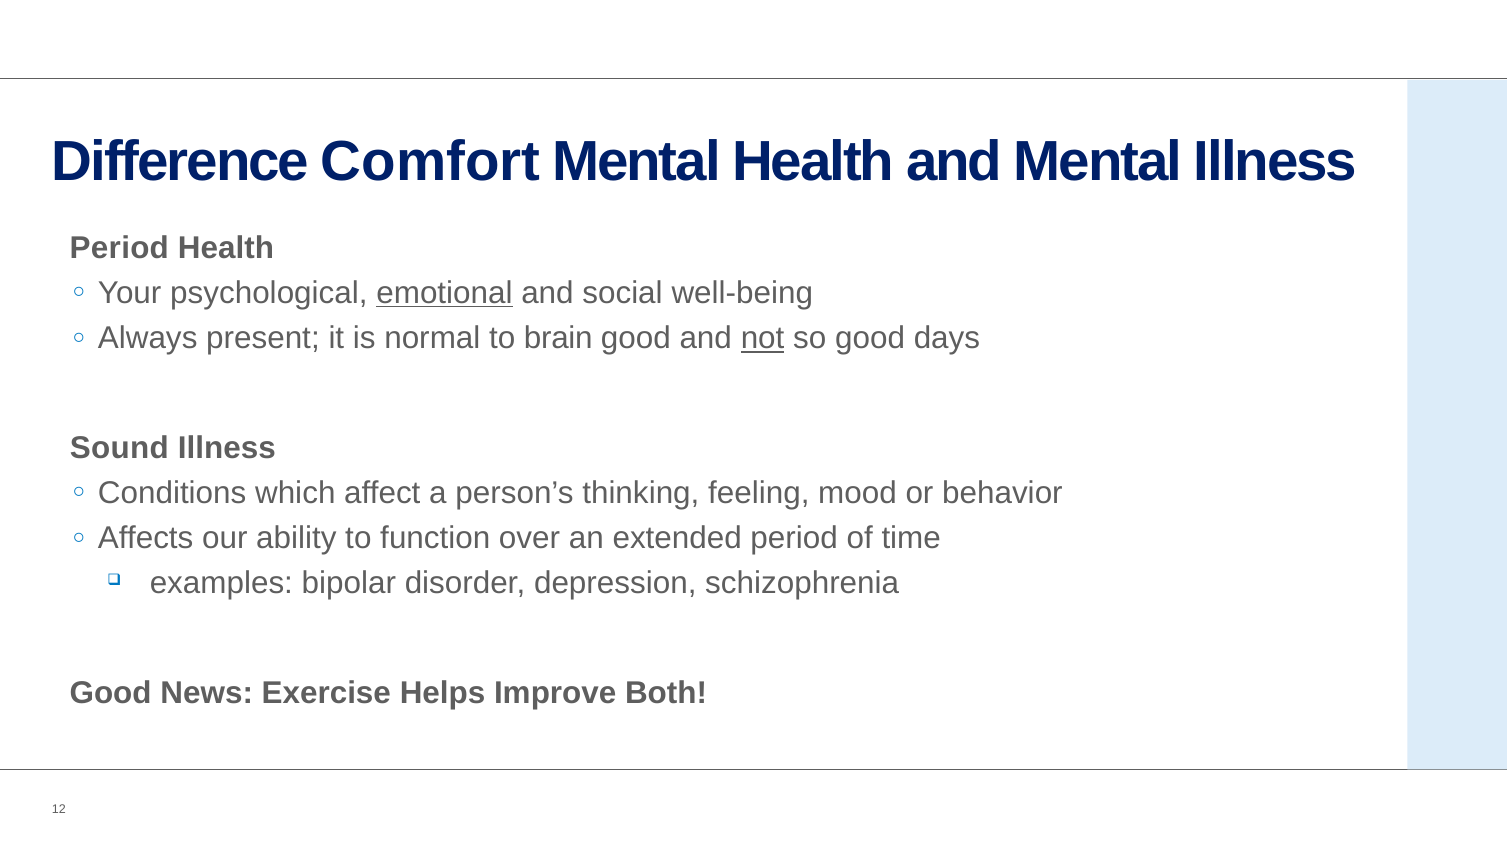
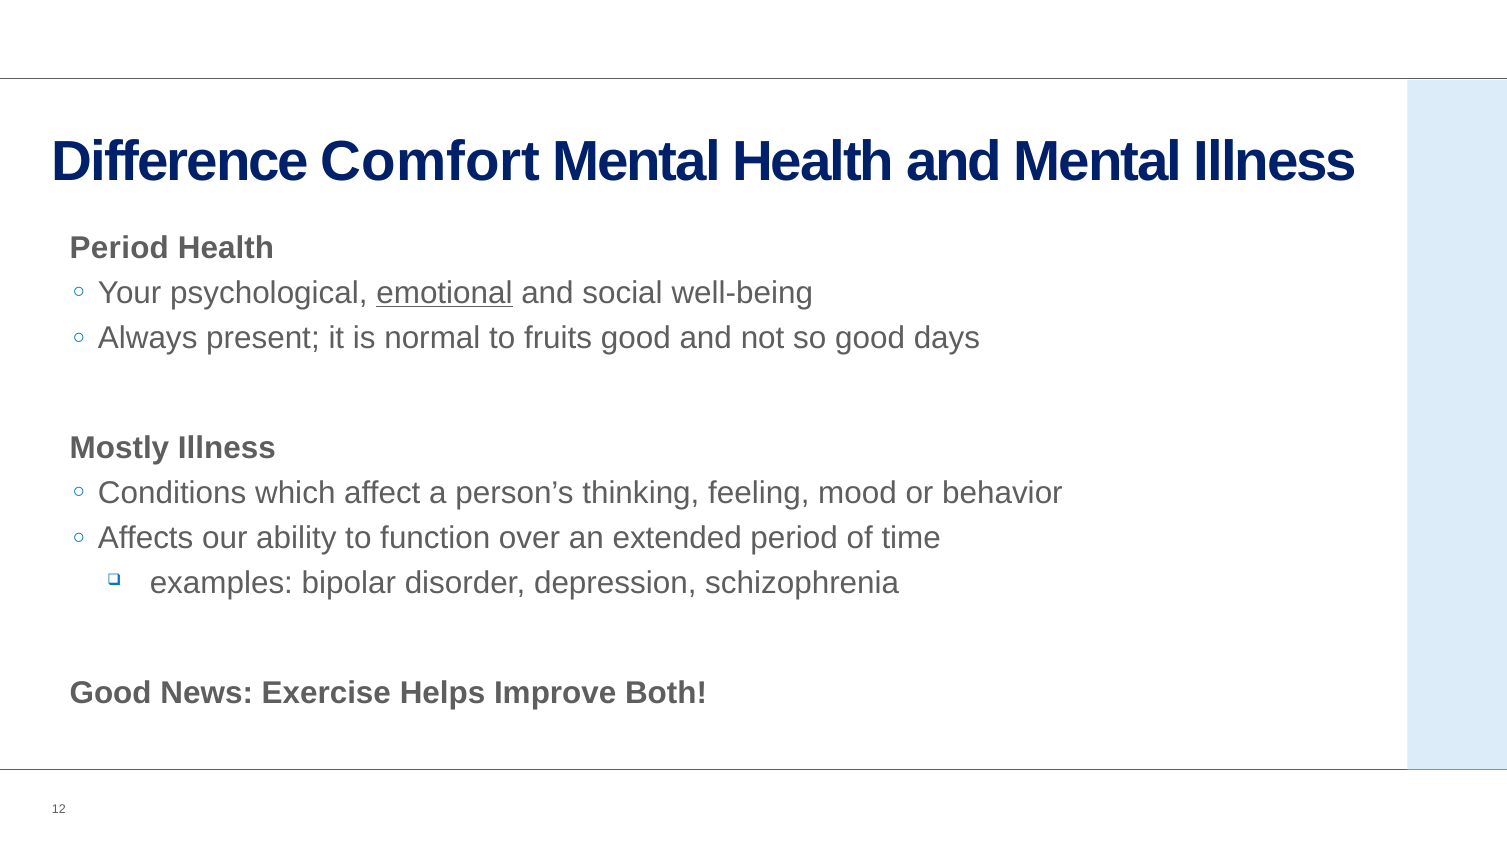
brain: brain -> fruits
not underline: present -> none
Sound: Sound -> Mostly
